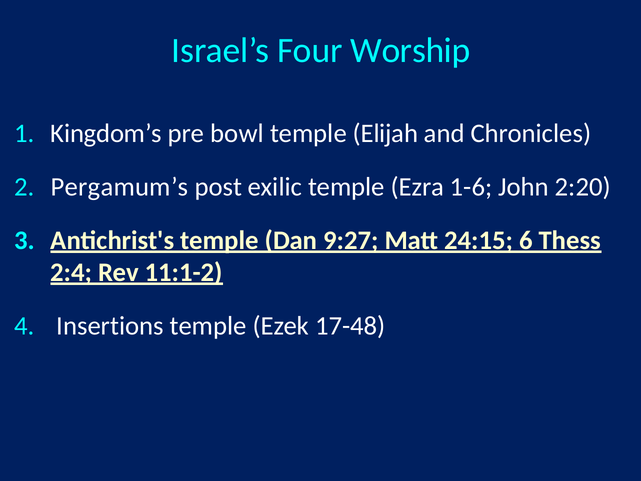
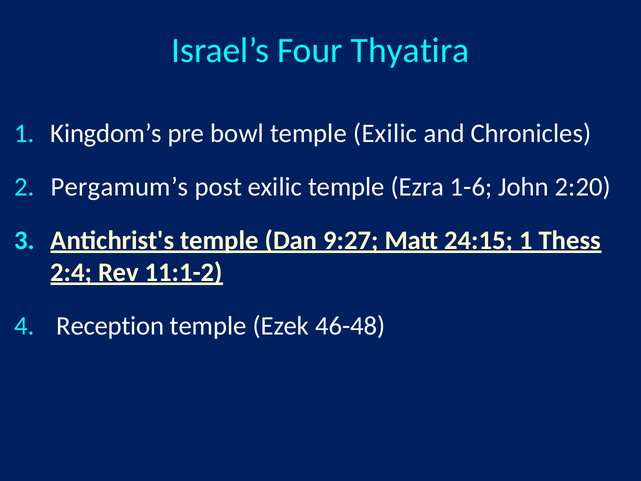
Worship: Worship -> Thyatira
temple Elijah: Elijah -> Exilic
24:15 6: 6 -> 1
Insertions: Insertions -> Reception
17-48: 17-48 -> 46-48
